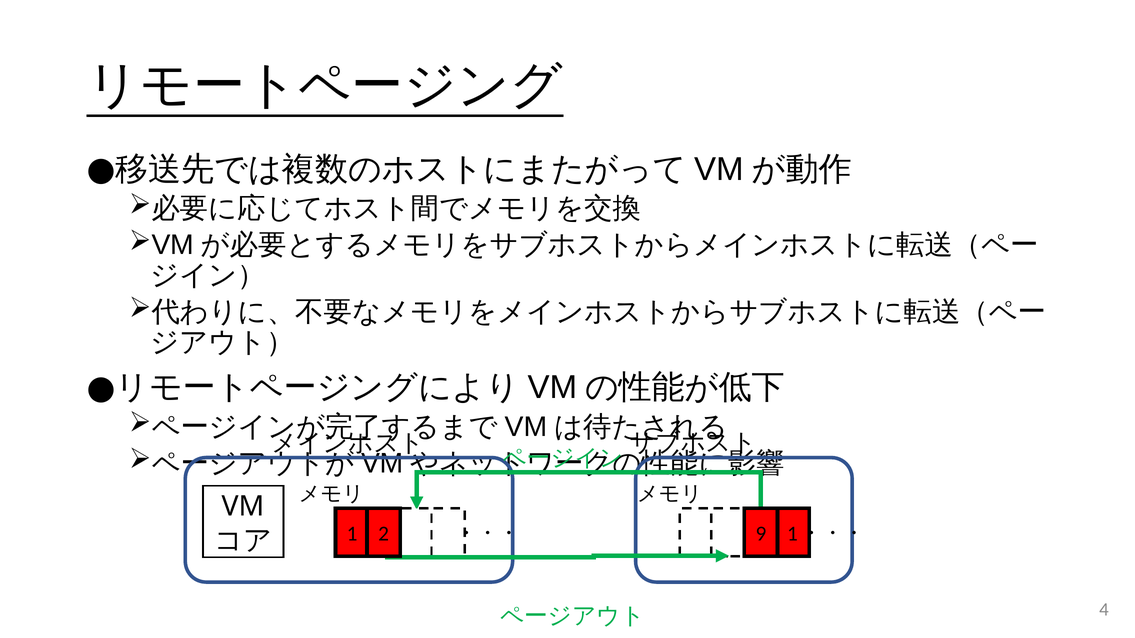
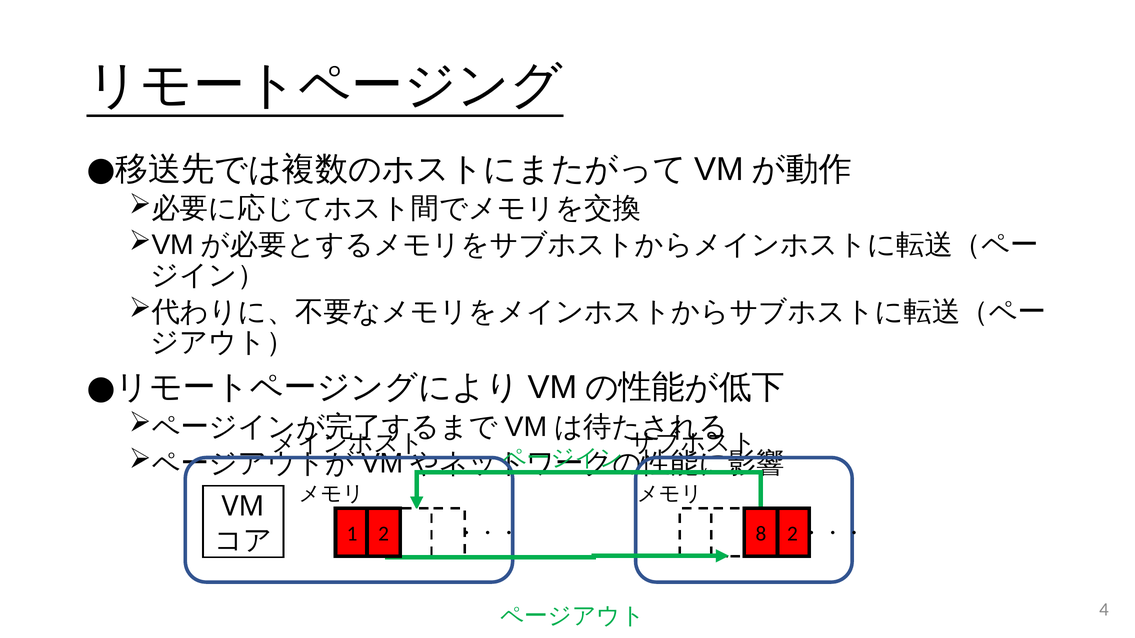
9: 9 -> 8
1 1: 1 -> 2
